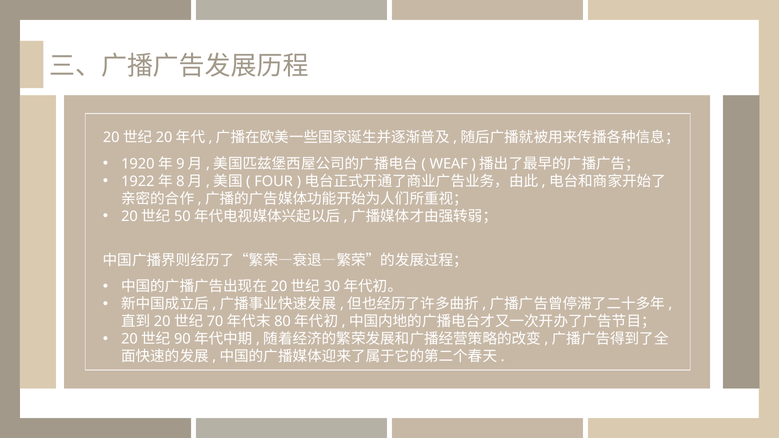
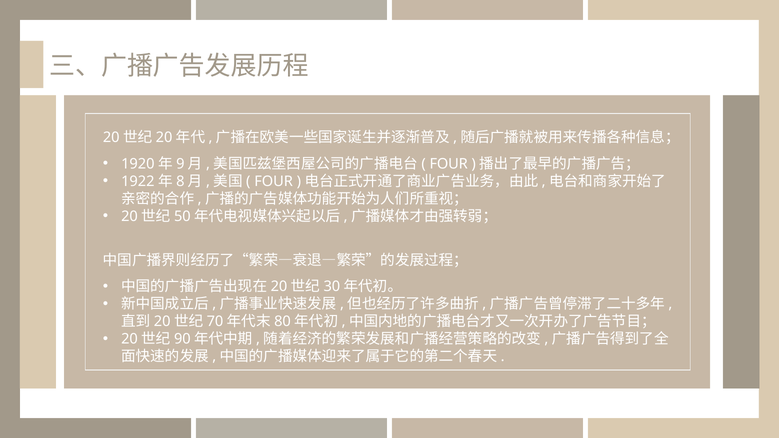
WEAF at (449, 164): WEAF -> FOUR
